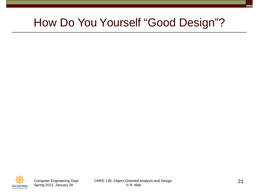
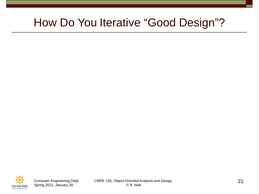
Yourself: Yourself -> Iterative
